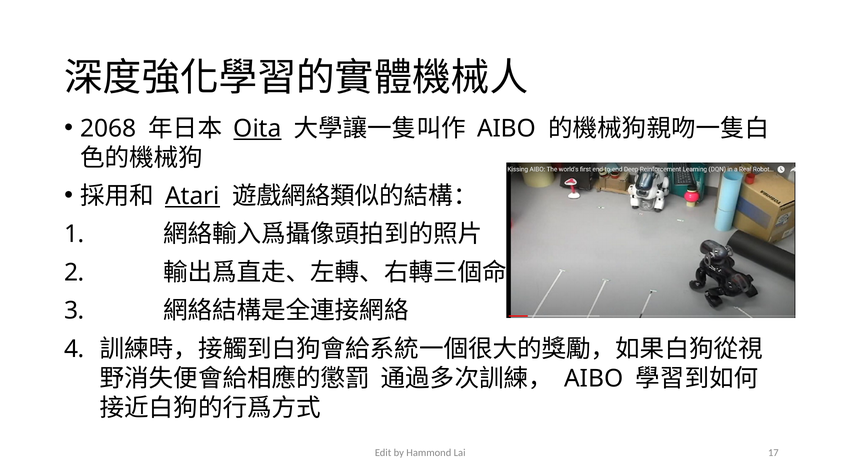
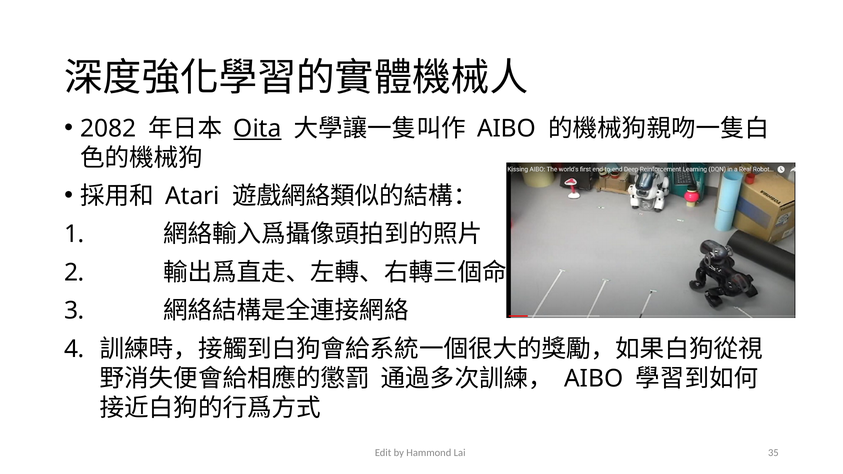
2068: 2068 -> 2082
Atari underline: present -> none
17: 17 -> 35
